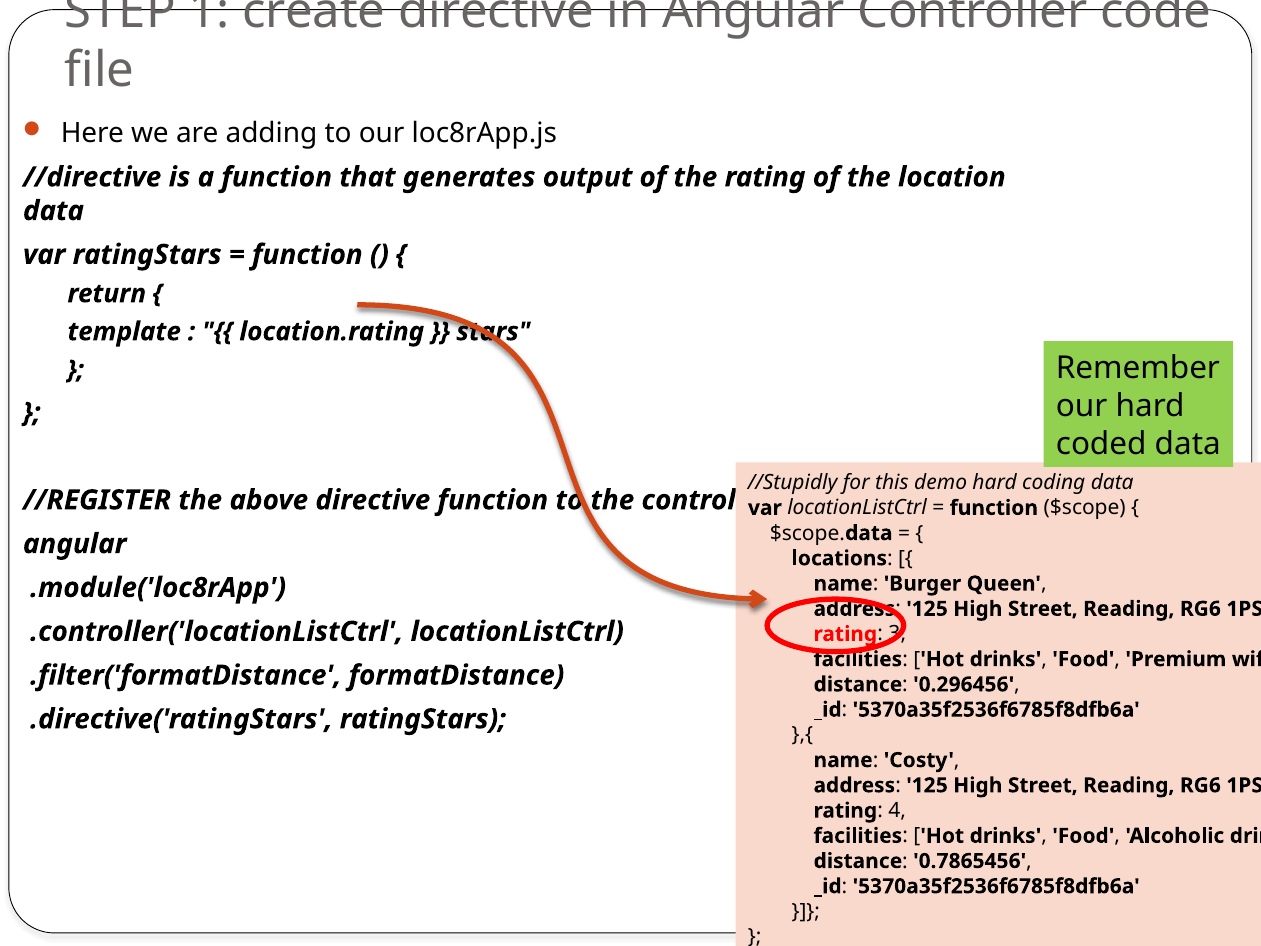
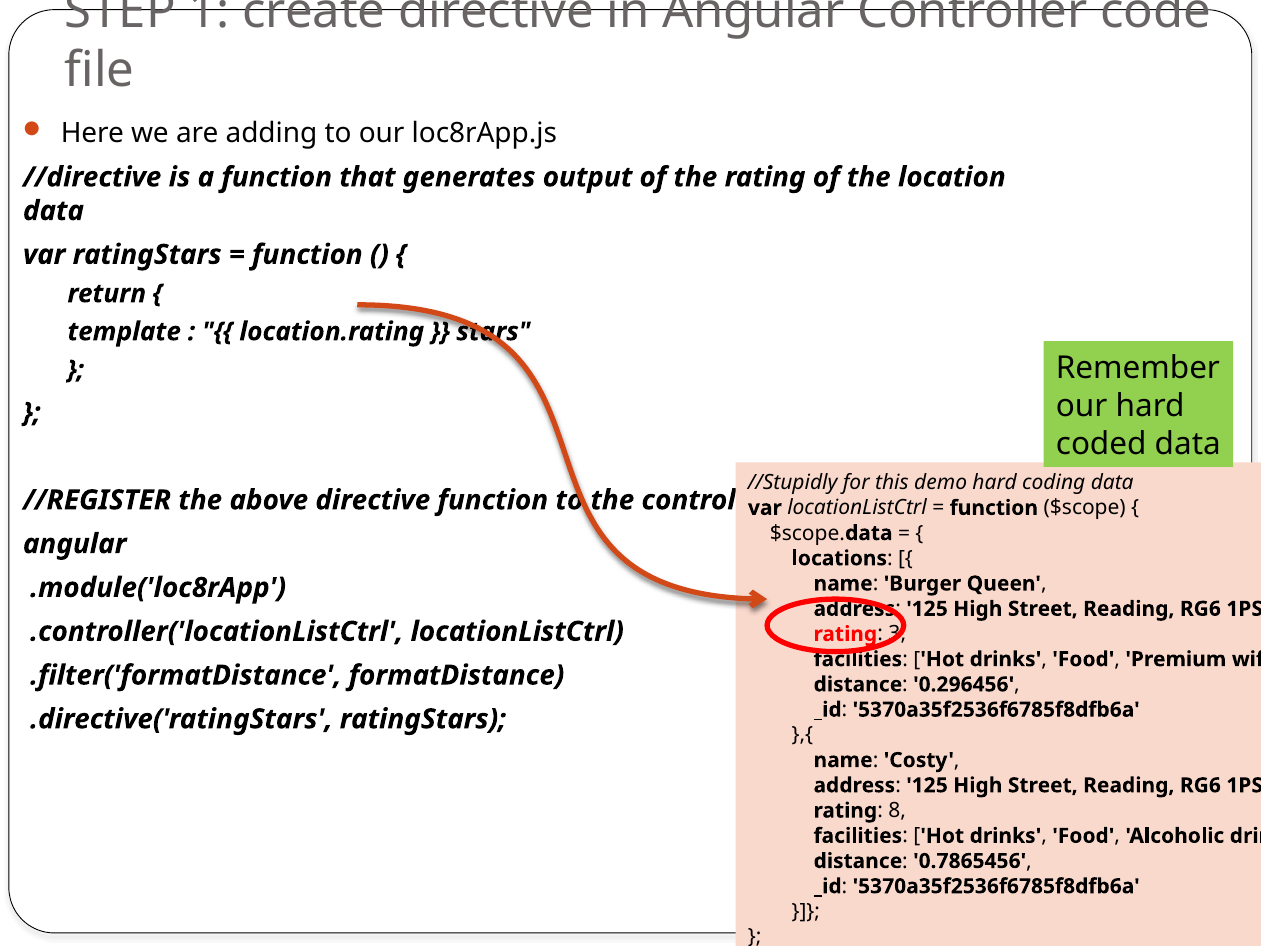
4: 4 -> 8
